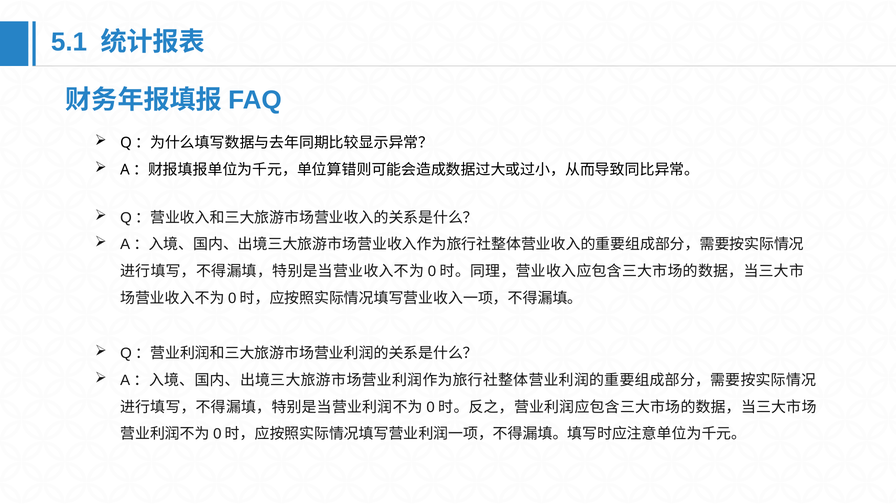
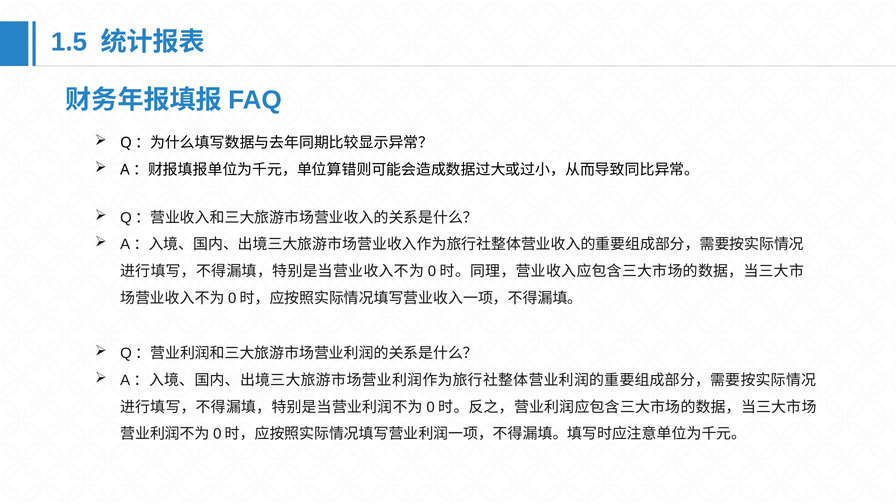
5.1: 5.1 -> 1.5
